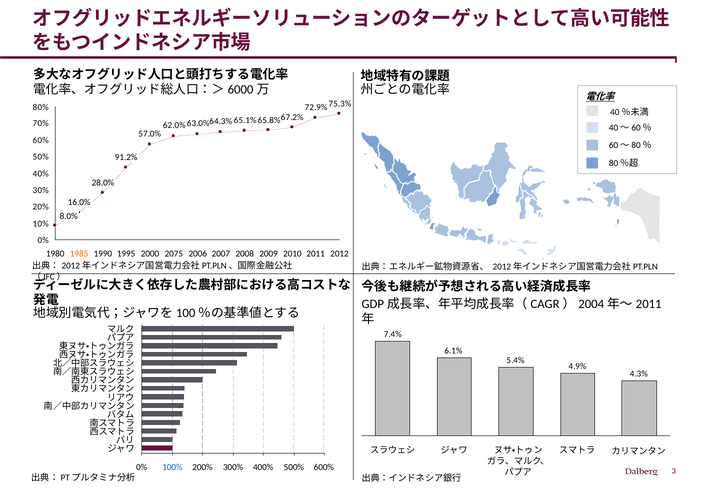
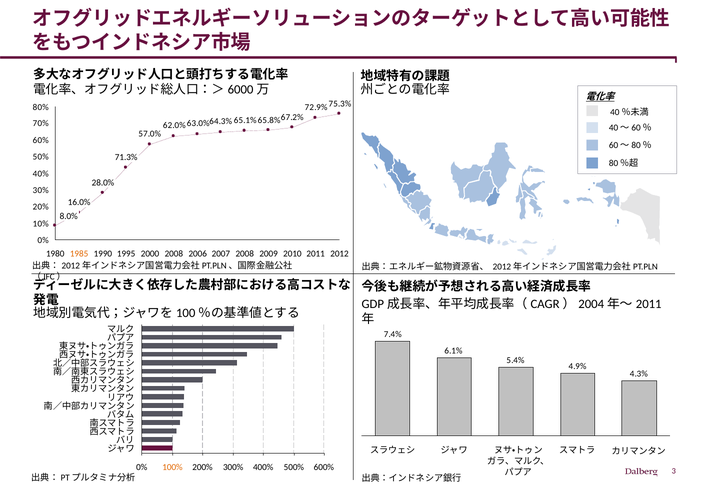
91.2%: 91.2% -> 71.3%
2075 at (174, 254): 2075 -> 2008
100% colour: blue -> orange
